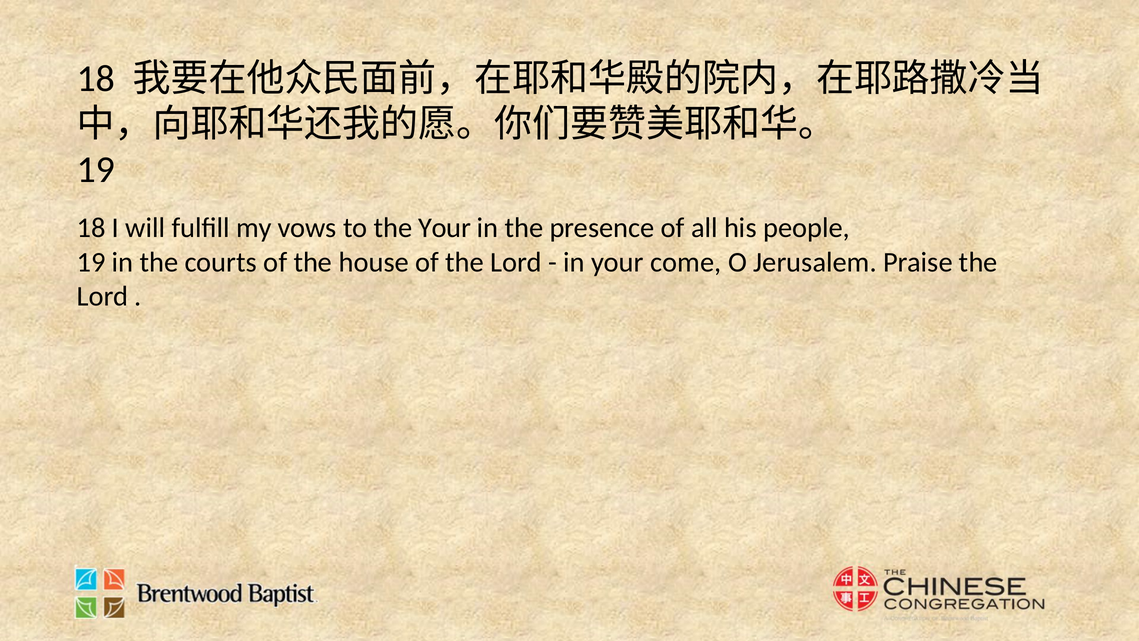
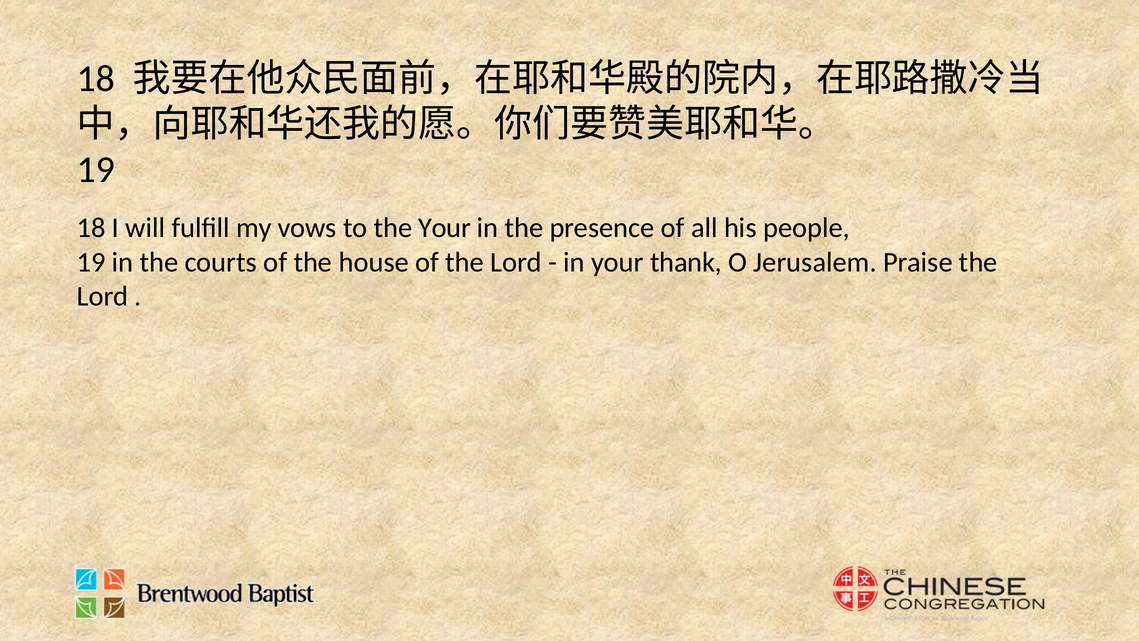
come: come -> thank
